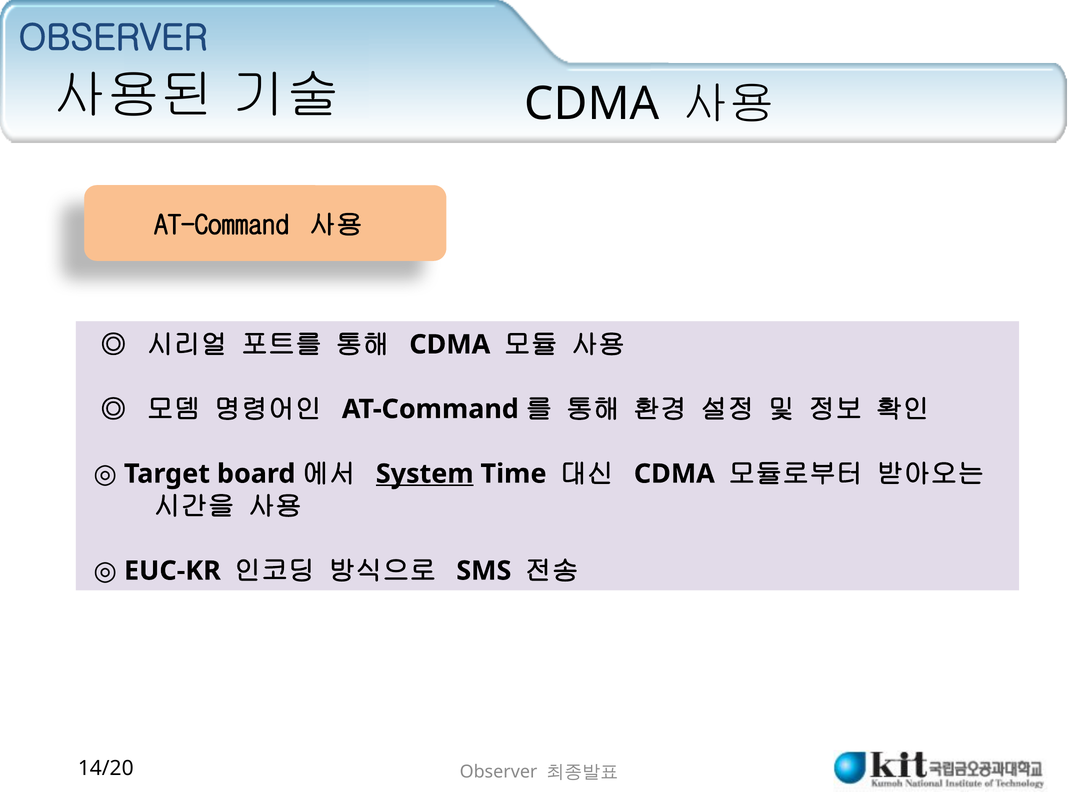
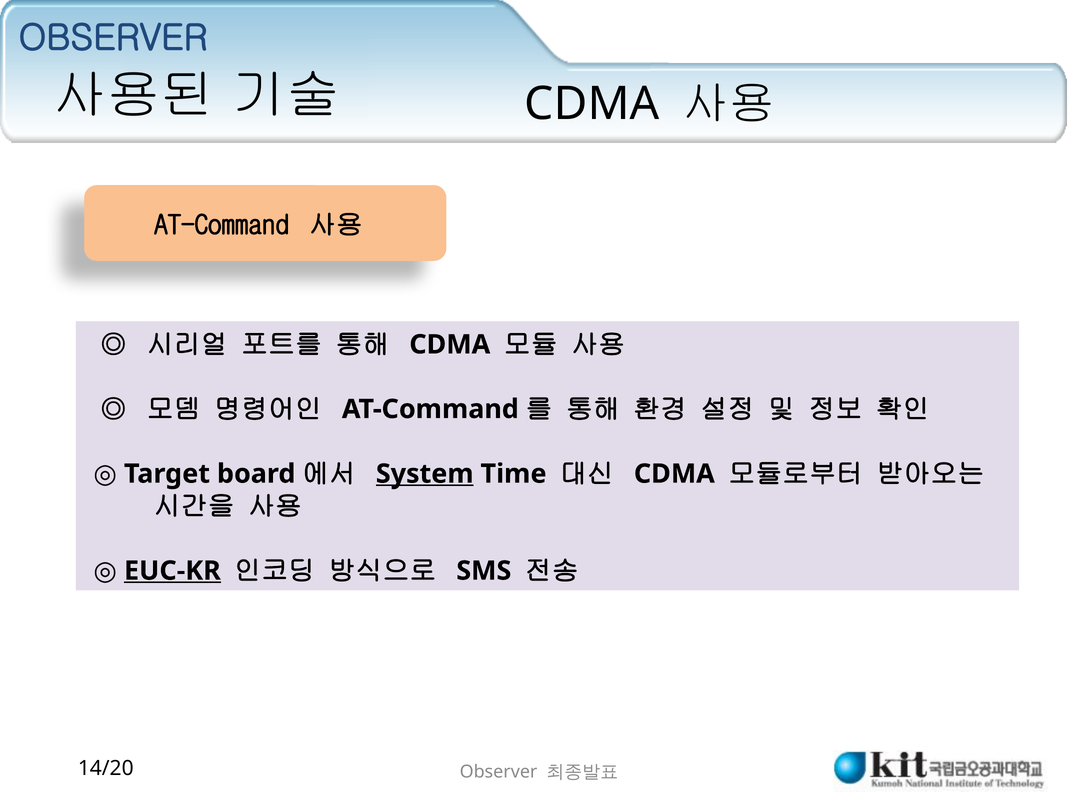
EUC-KR underline: none -> present
